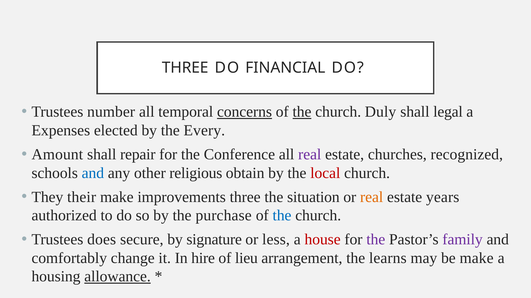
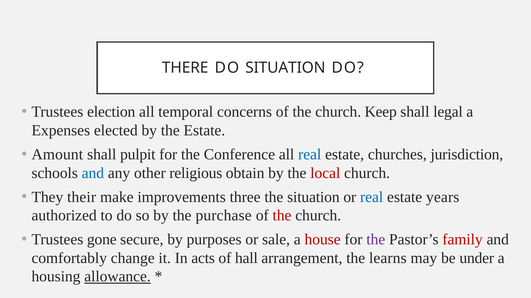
THREE at (185, 68): THREE -> THERE
DO FINANCIAL: FINANCIAL -> SITUATION
number: number -> election
concerns underline: present -> none
the at (302, 112) underline: present -> none
Duly: Duly -> Keep
the Every: Every -> Estate
repair: repair -> pulpit
real at (310, 155) colour: purple -> blue
recognized: recognized -> jurisdiction
real at (372, 197) colour: orange -> blue
the at (282, 216) colour: blue -> red
does: does -> gone
signature: signature -> purposes
less: less -> sale
family colour: purple -> red
hire: hire -> acts
lieu: lieu -> hall
be make: make -> under
